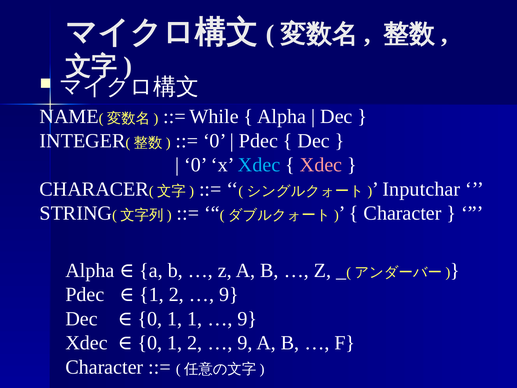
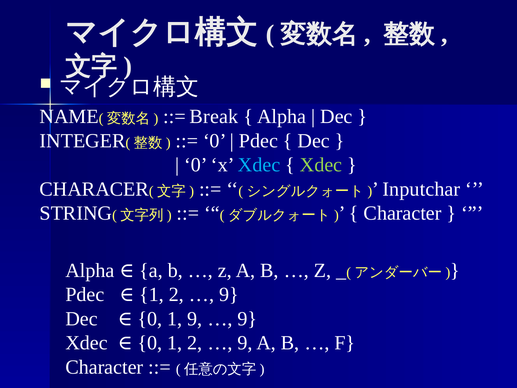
While: While -> Break
Xdec at (321, 165) colour: pink -> light green
1 1: 1 -> 9
